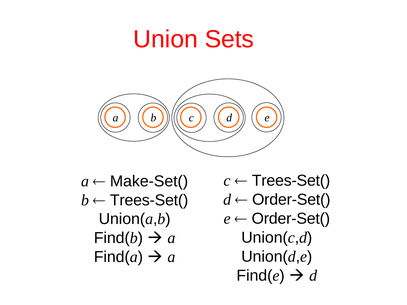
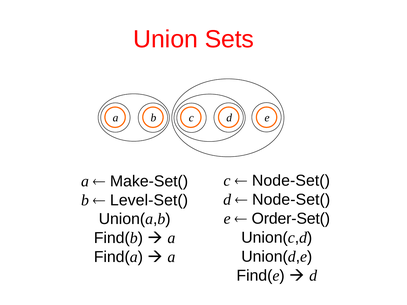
Trees-Set( at (291, 181): Trees-Set( -> Node-Set(
Order-Set( at (291, 200): Order-Set( -> Node-Set(
Trees-Set( at (149, 200): Trees-Set( -> Level-Set(
